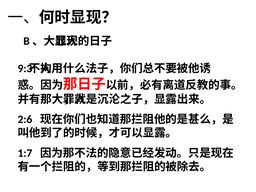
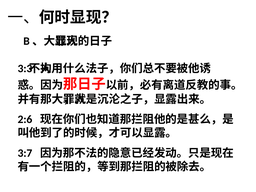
9:3: 9:3 -> 3:3
1:7: 1:7 -> 3:7
